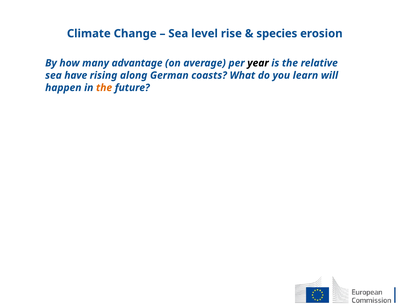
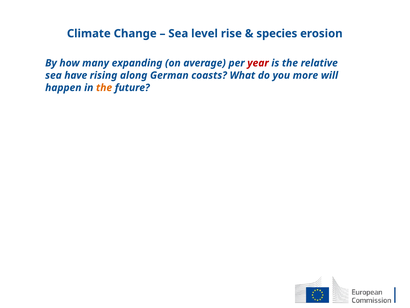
advantage: advantage -> expanding
year colour: black -> red
learn: learn -> more
